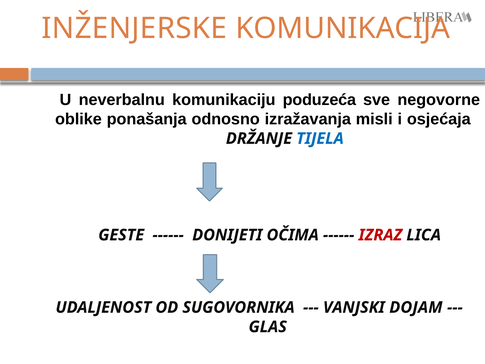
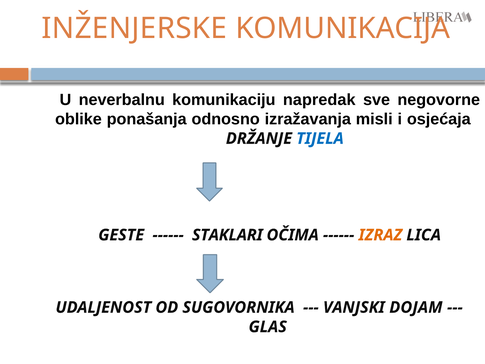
poduzeća: poduzeća -> napredak
DONIJETI: DONIJETI -> STAKLARI
IZRAZ colour: red -> orange
